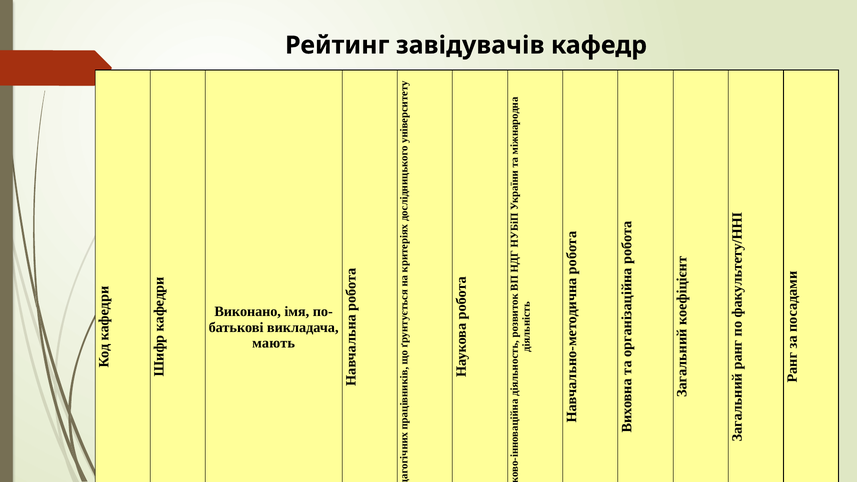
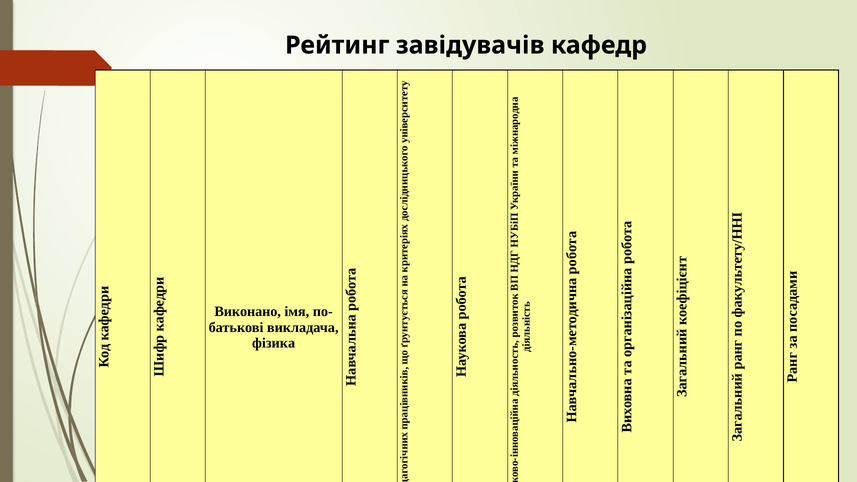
мають: мають -> фізика
